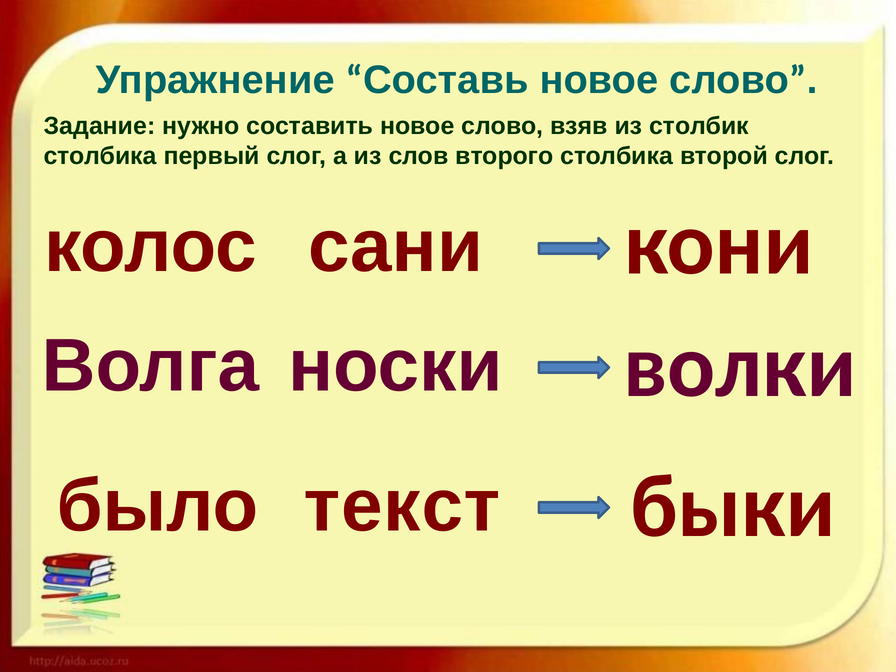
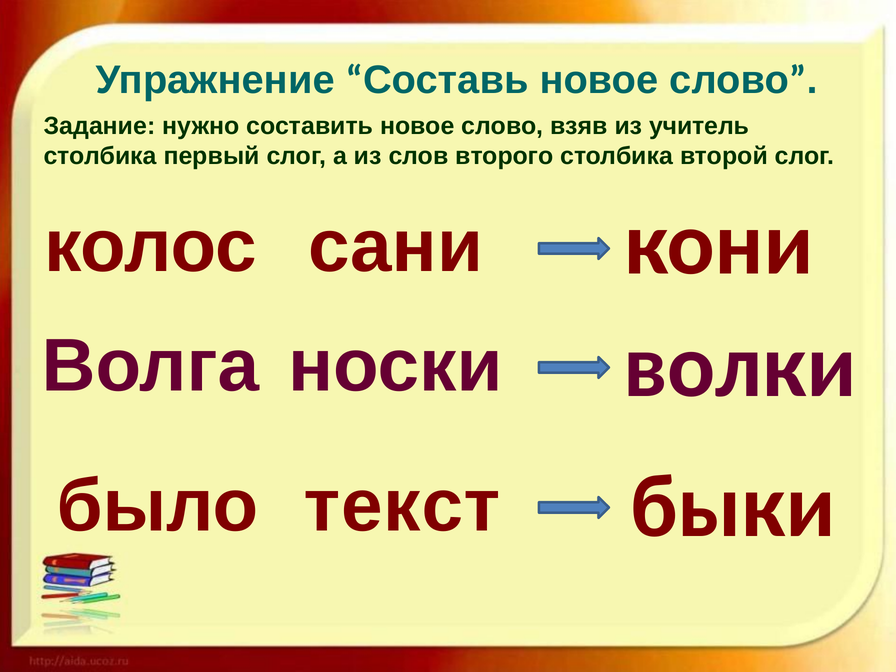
столбик: столбик -> учитель
